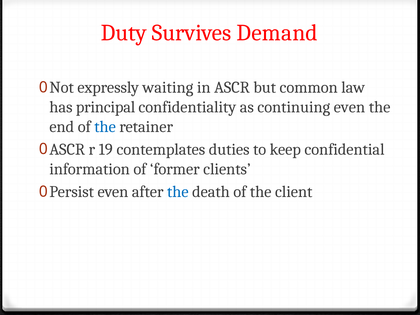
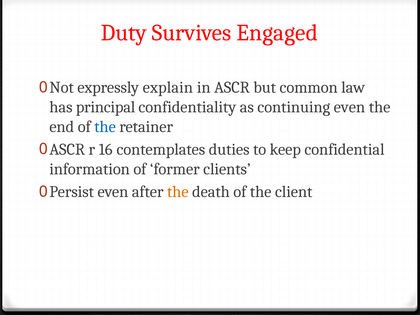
Demand: Demand -> Engaged
waiting: waiting -> explain
19: 19 -> 16
the at (178, 192) colour: blue -> orange
